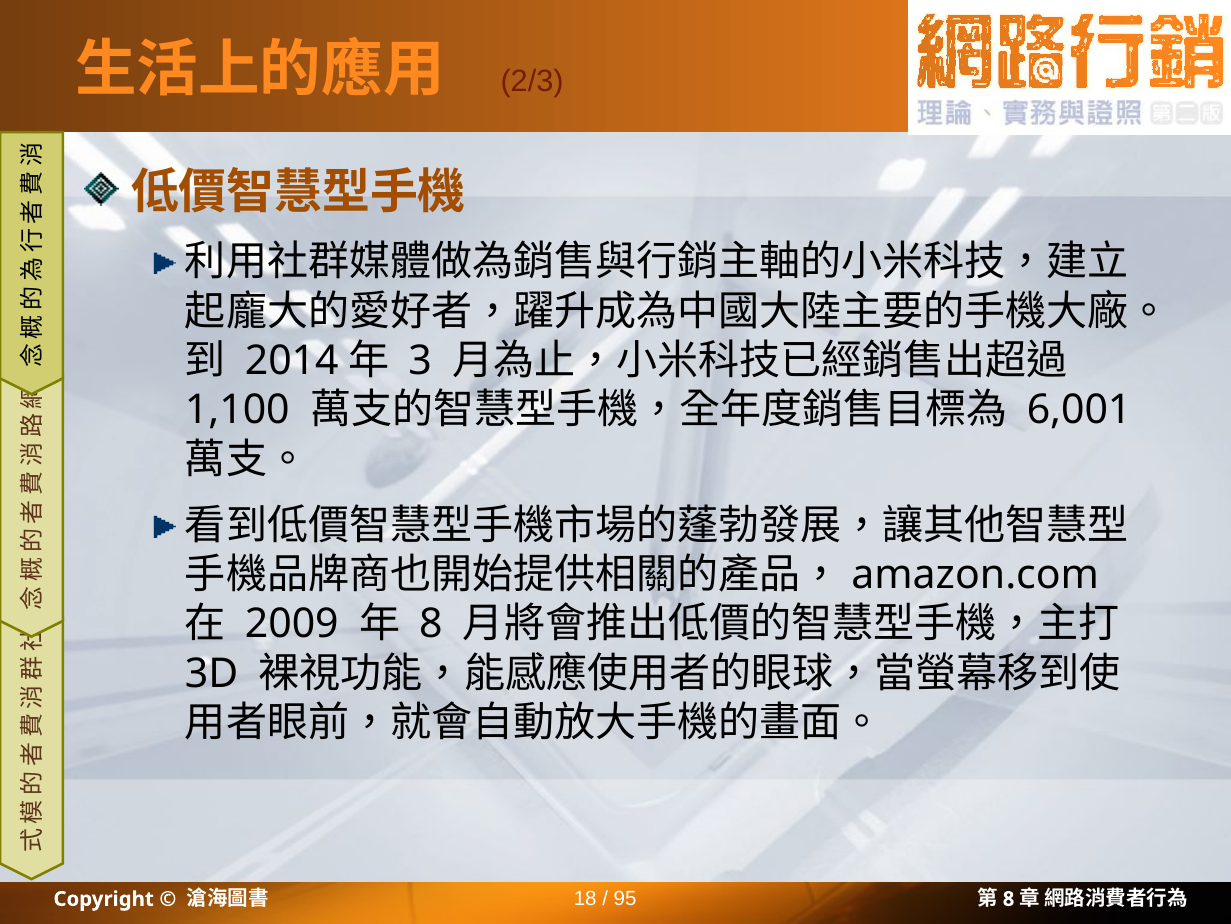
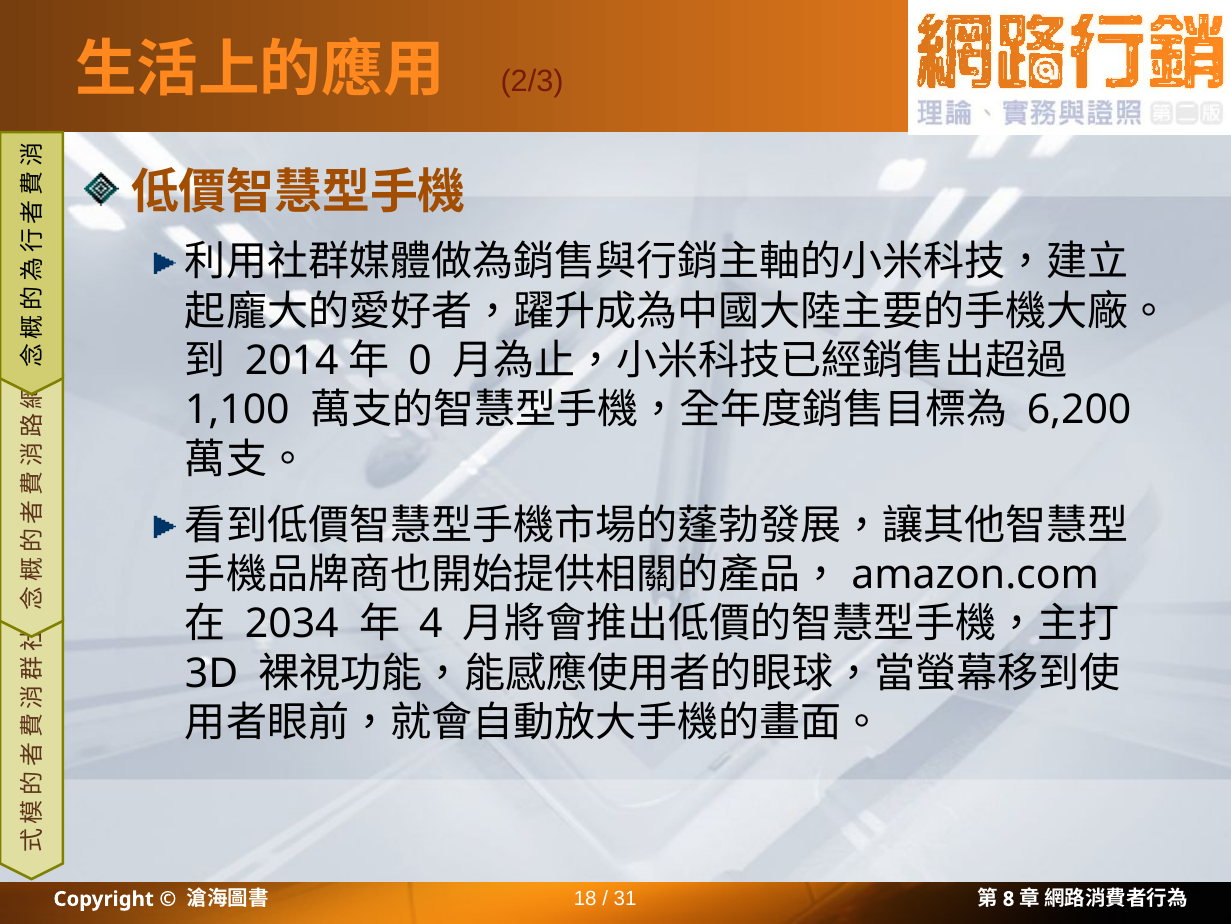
3: 3 -> 0
6,001: 6,001 -> 6,200
2009: 2009 -> 2034
8 at (431, 624): 8 -> 4
95: 95 -> 31
